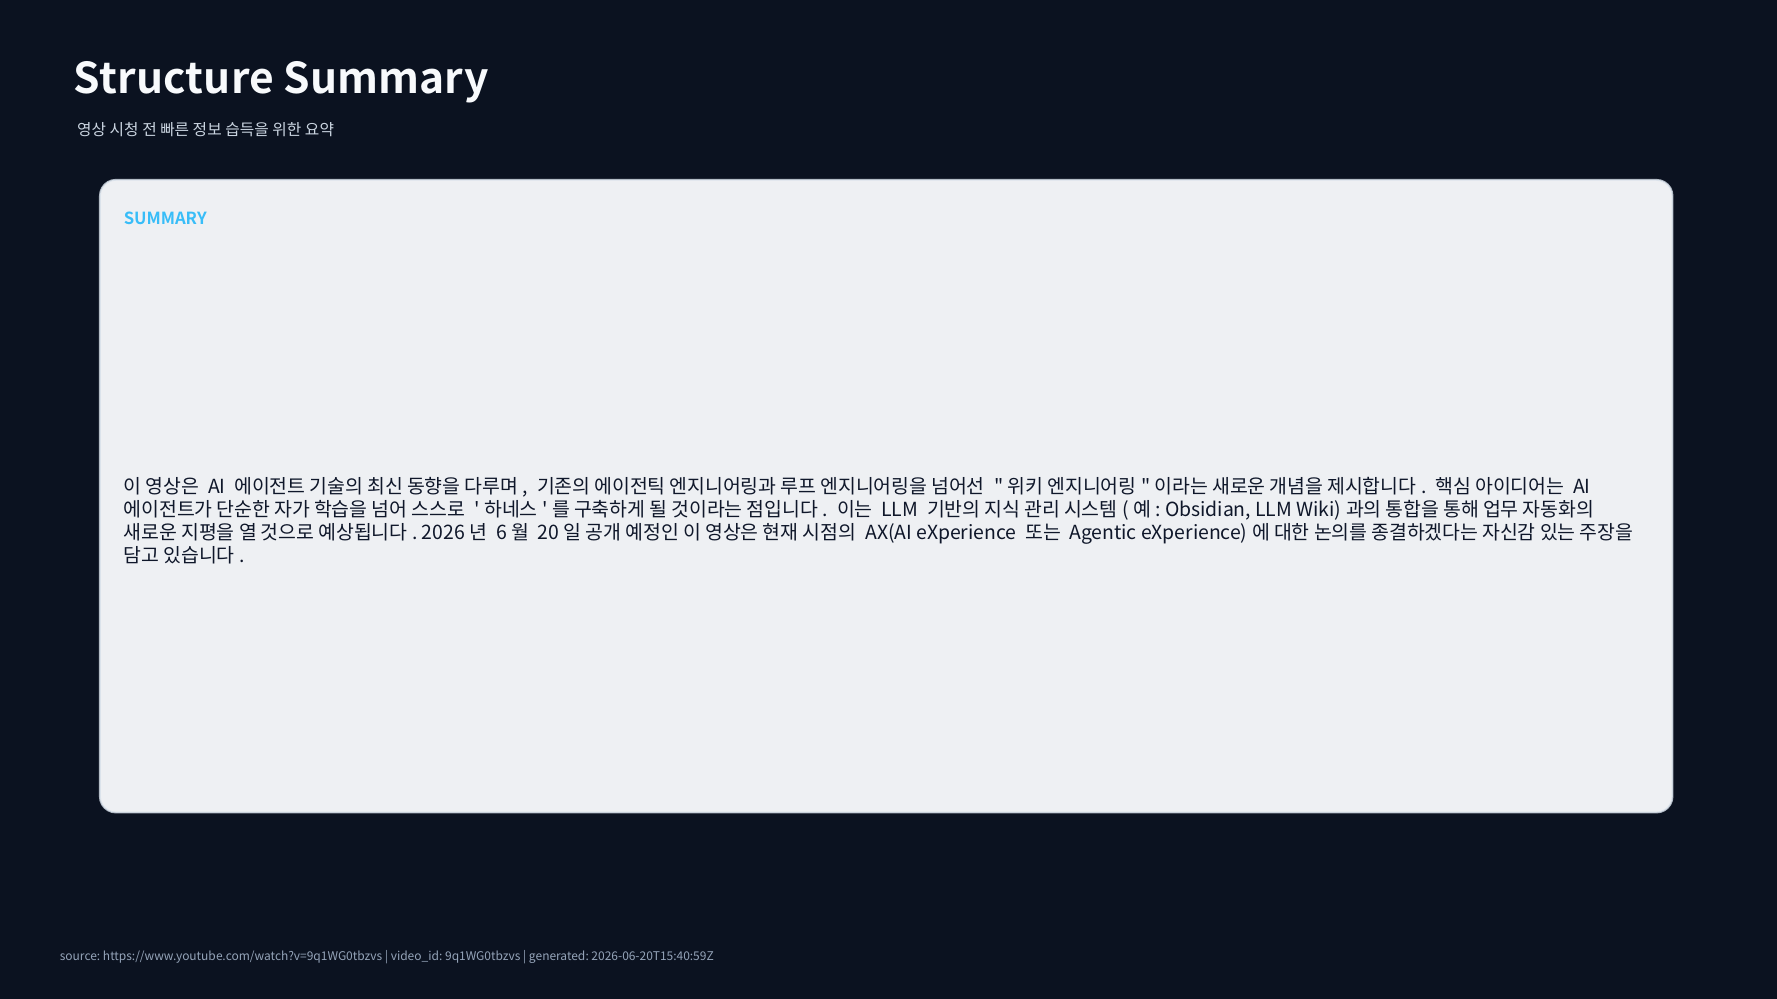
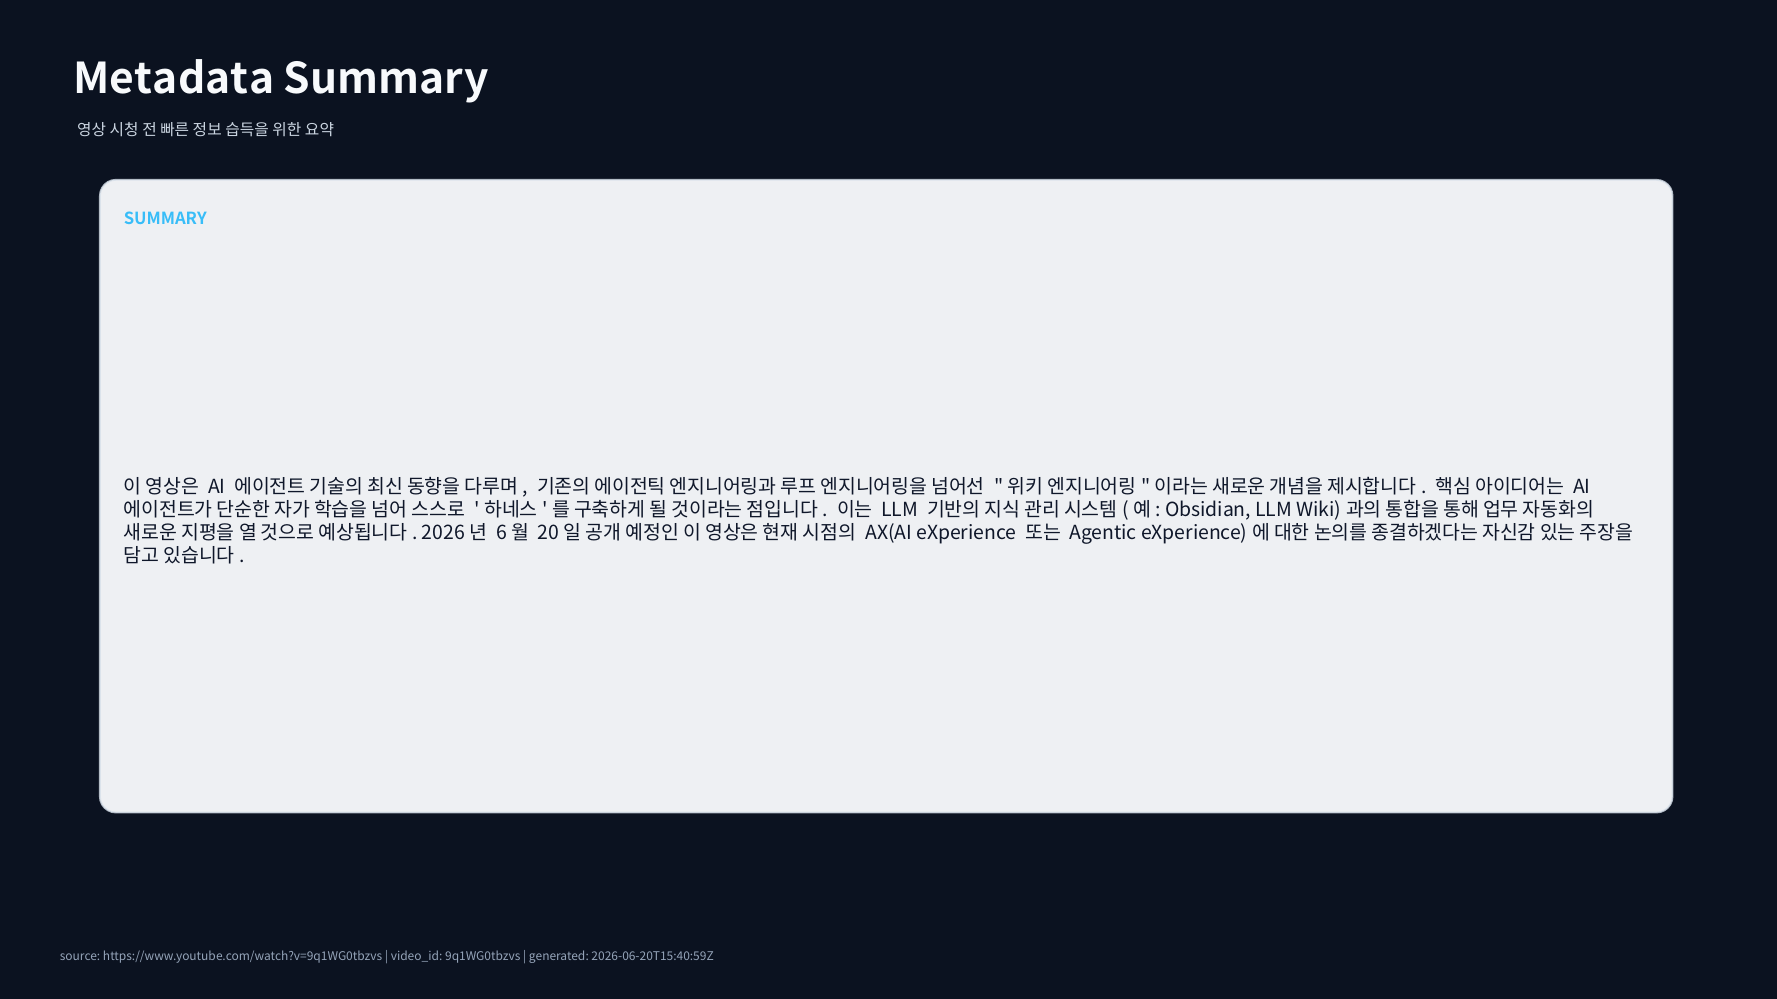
Structure: Structure -> Metadata
